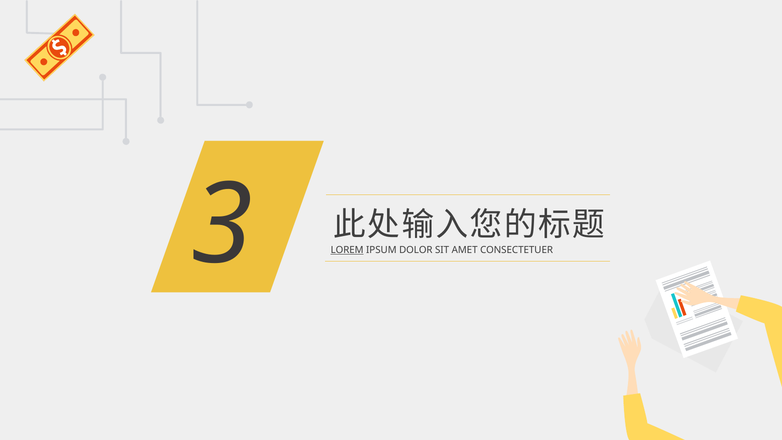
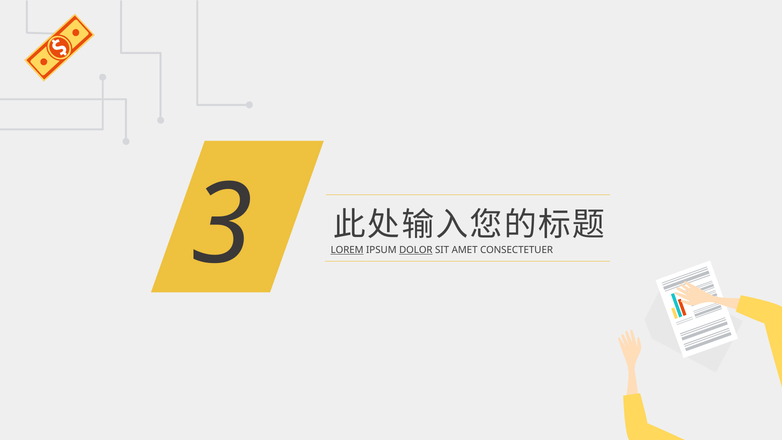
DOLOR underline: none -> present
